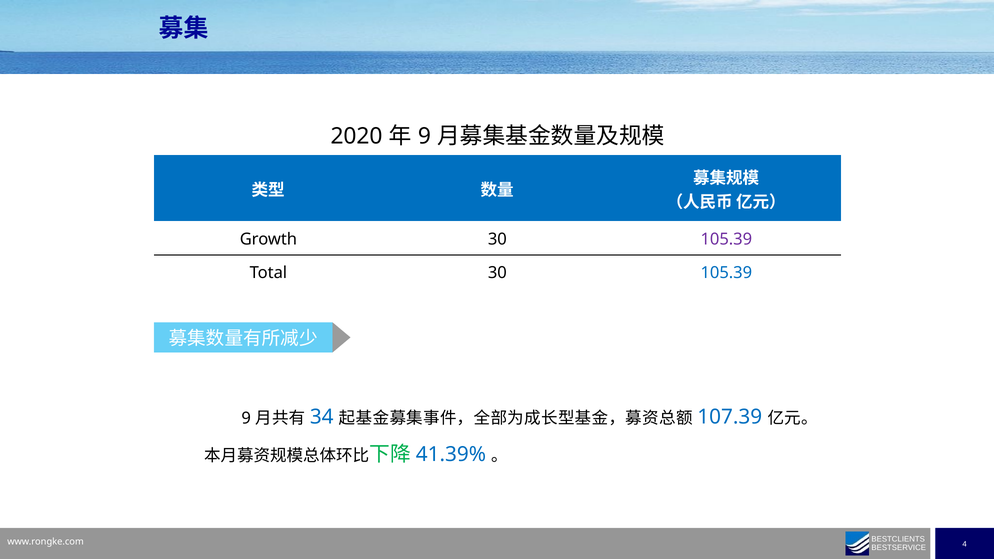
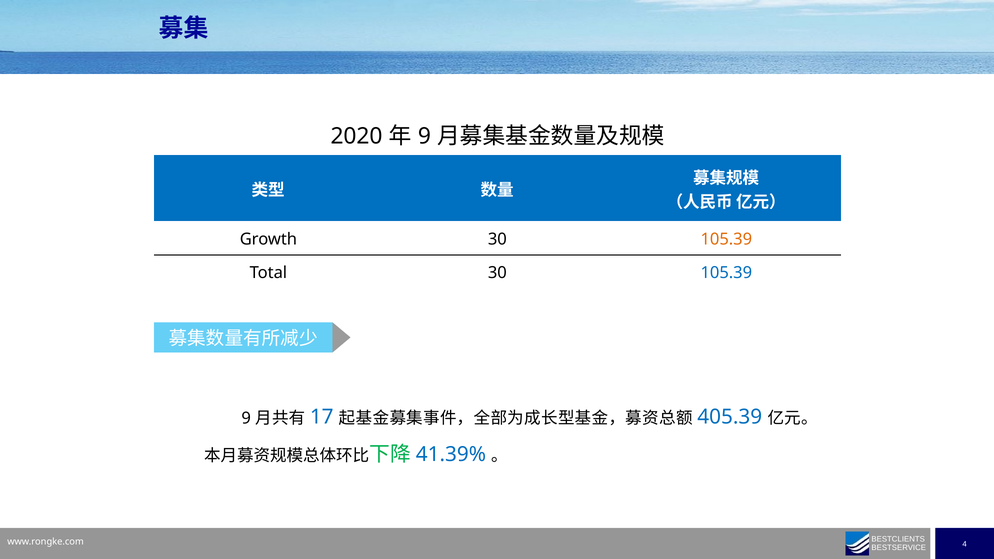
105.39 at (726, 239) colour: purple -> orange
34: 34 -> 17
107.39: 107.39 -> 405.39
